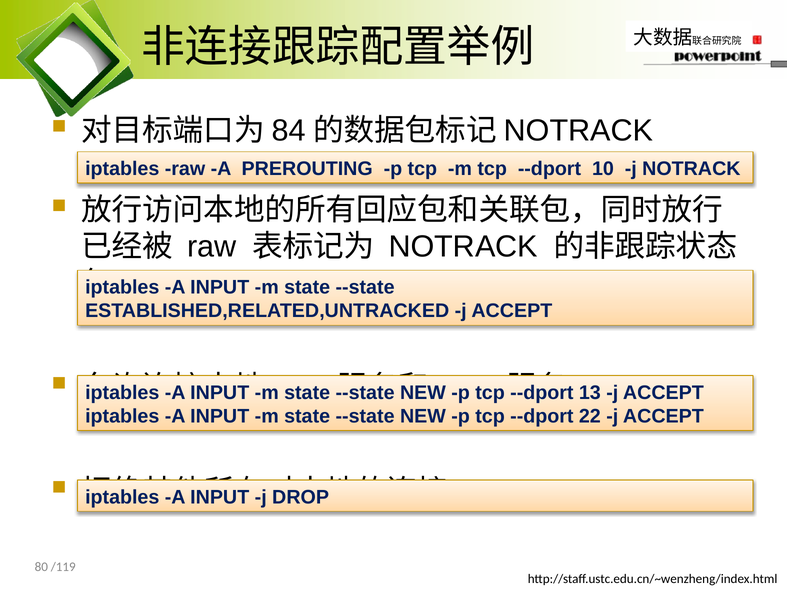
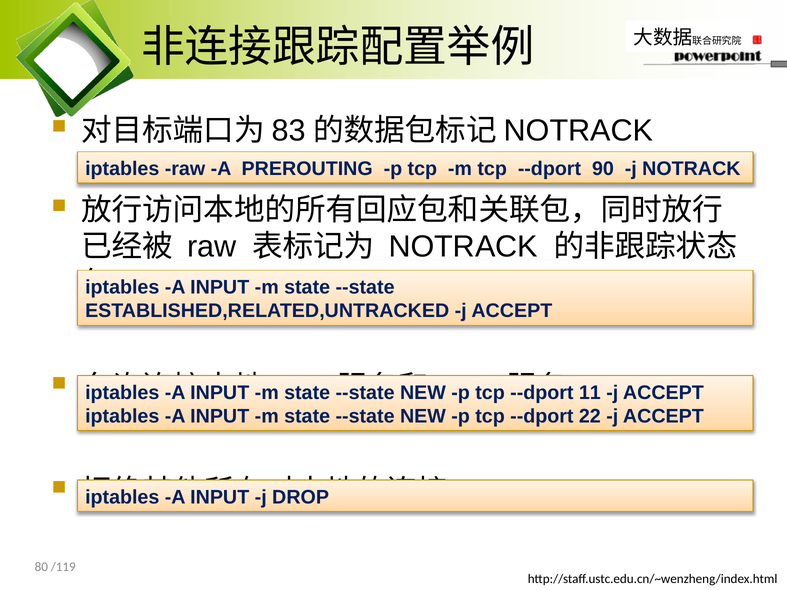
84: 84 -> 83
10: 10 -> 90
13: 13 -> 11
